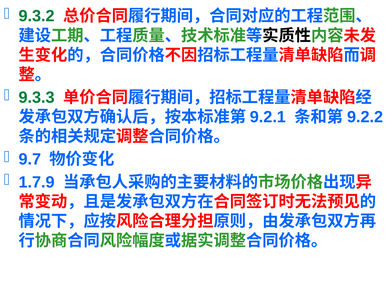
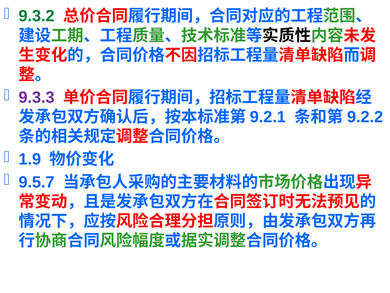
9.3.3 colour: green -> purple
9.7: 9.7 -> 1.9
1.7.9: 1.7.9 -> 9.5.7
